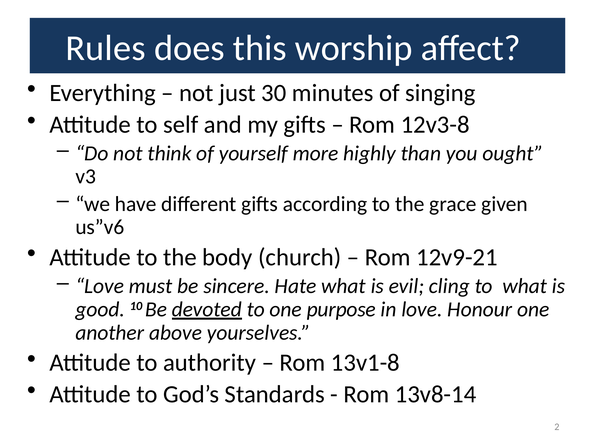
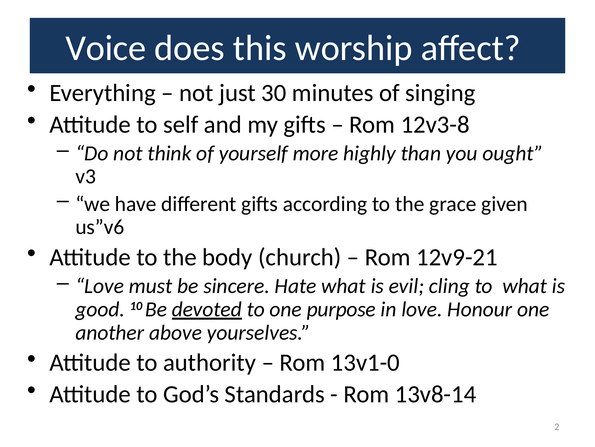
Rules: Rules -> Voice
13v1-8: 13v1-8 -> 13v1-0
